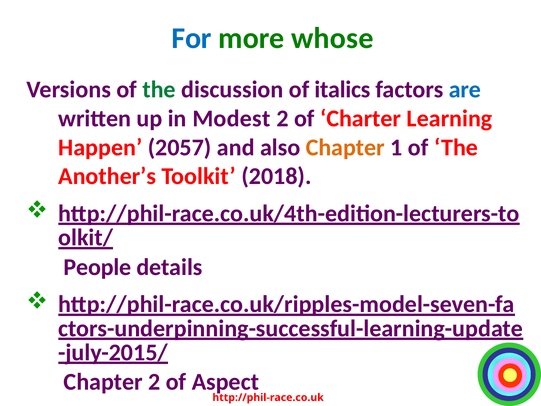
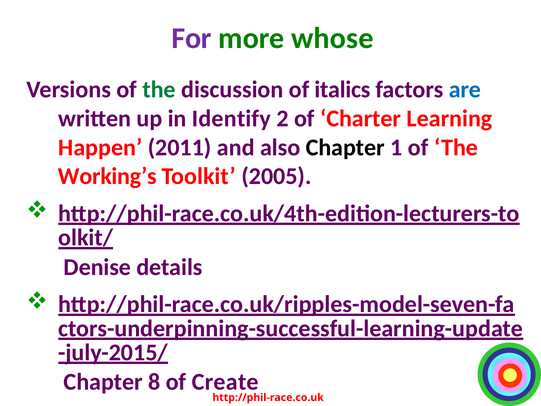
For colour: blue -> purple
Modest: Modest -> Identify
2057: 2057 -> 2011
Chapter at (345, 147) colour: orange -> black
Another’s: Another’s -> Working’s
2018: 2018 -> 2005
People: People -> Denise
Chapter 2: 2 -> 8
Aspect: Aspect -> Create
